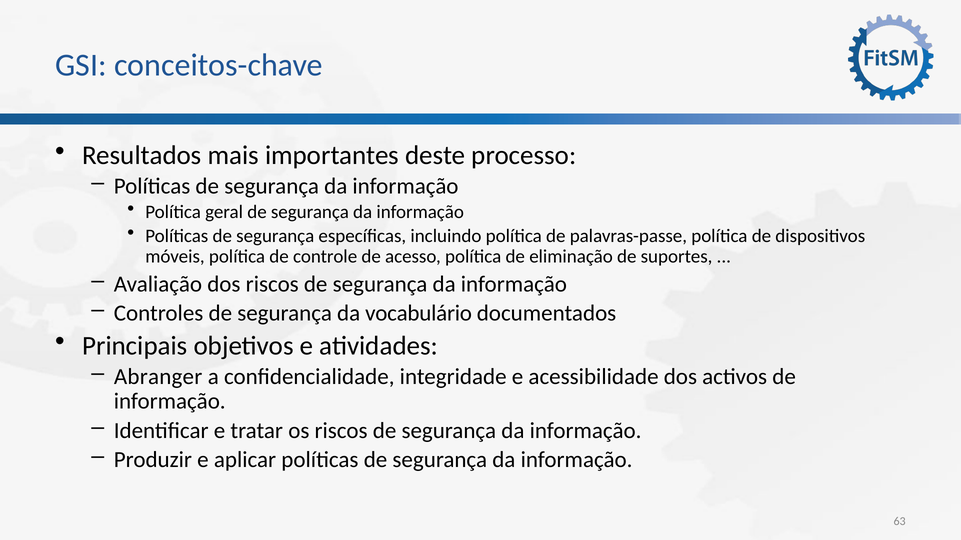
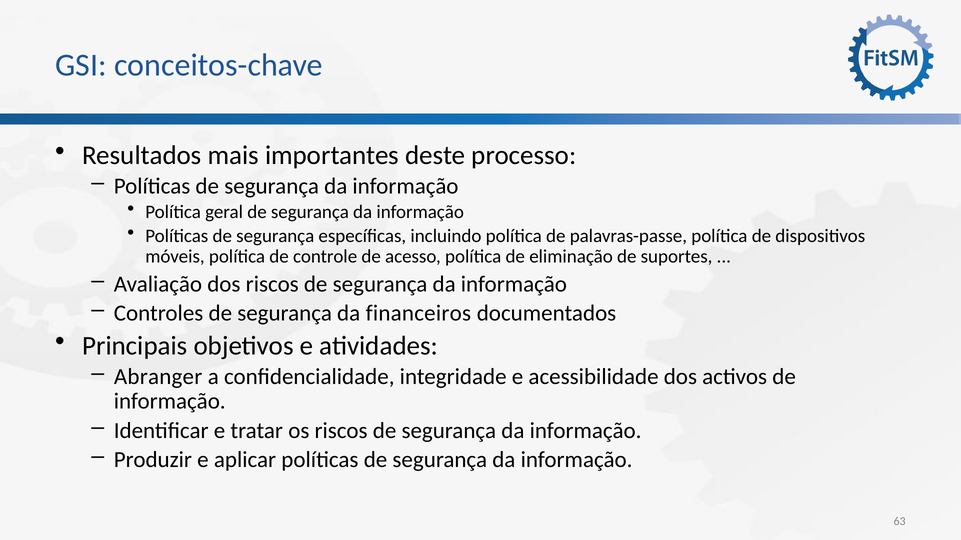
vocabulário: vocabulário -> financeiros
